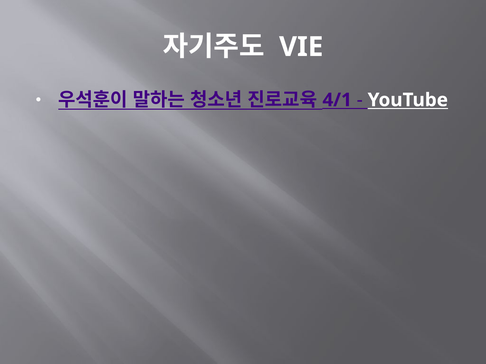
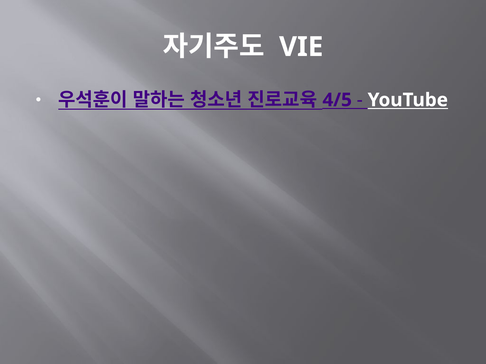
4/1: 4/1 -> 4/5
